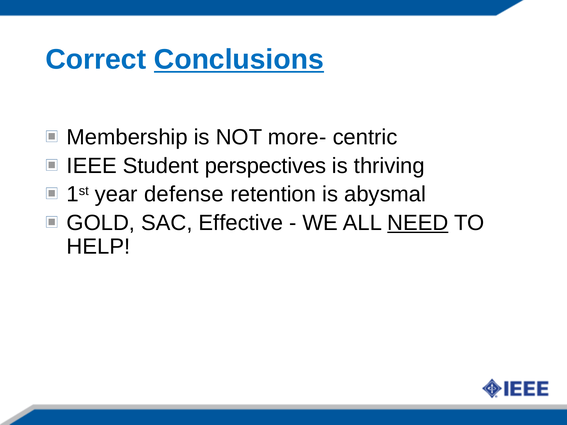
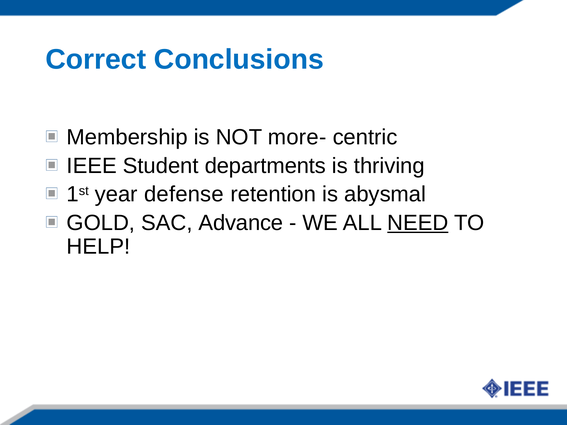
Conclusions underline: present -> none
perspectives: perspectives -> departments
Effective: Effective -> Advance
